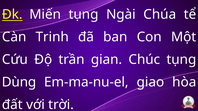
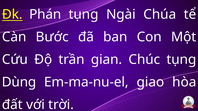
Miến: Miến -> Phán
Trinh: Trinh -> Bước
